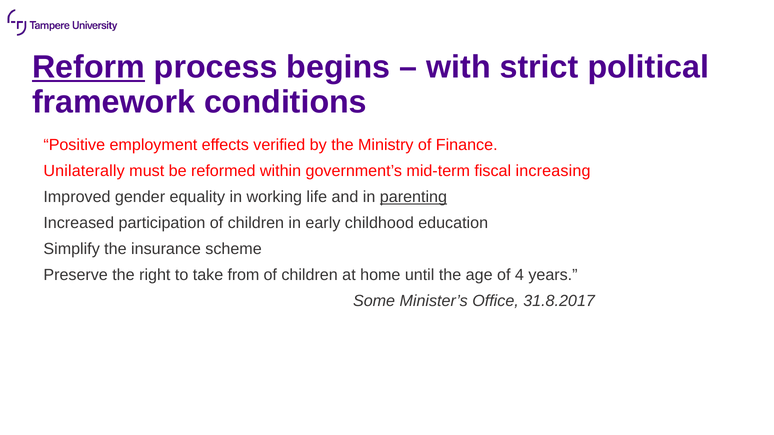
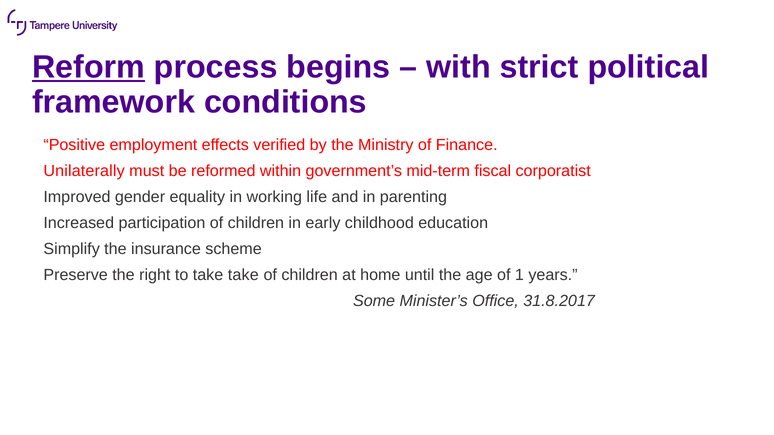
increasing: increasing -> corporatist
parenting underline: present -> none
take from: from -> take
4: 4 -> 1
